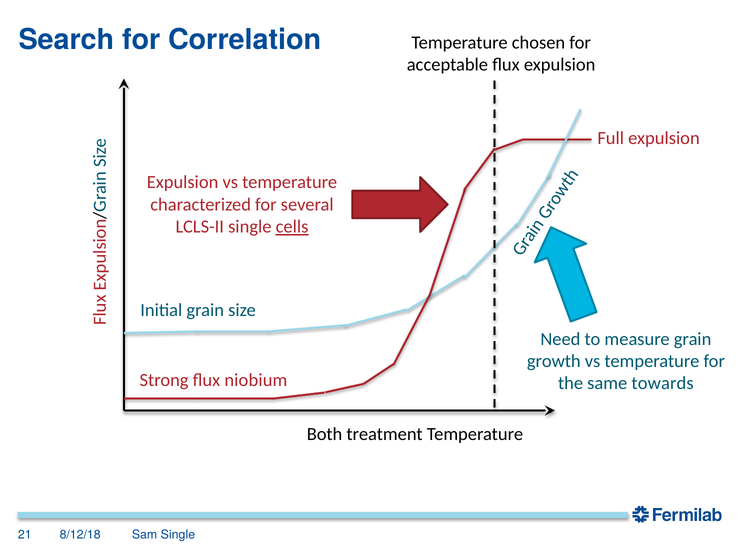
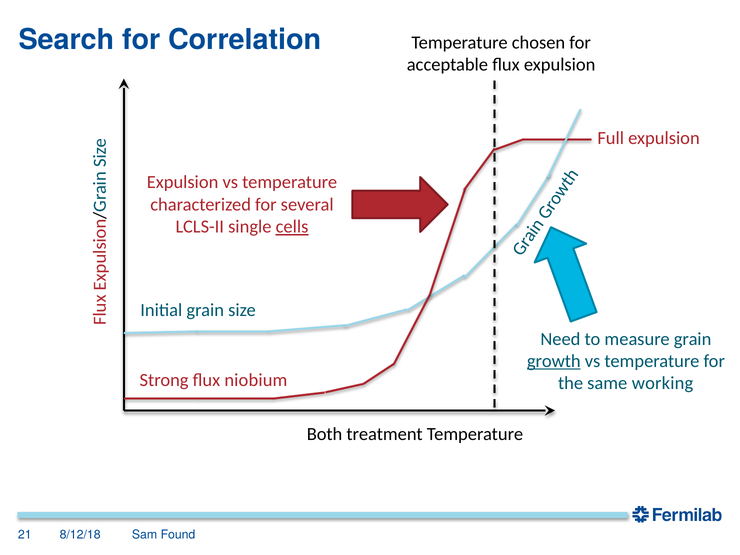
growth underline: none -> present
towards: towards -> working
Sam Single: Single -> Found
